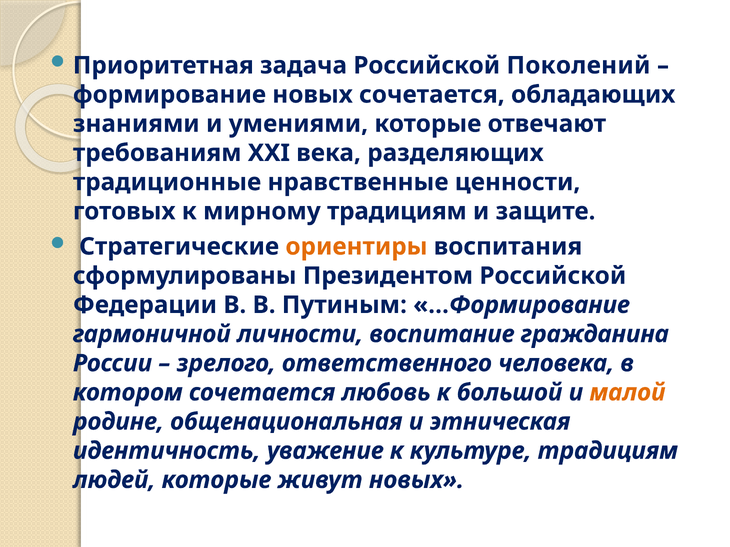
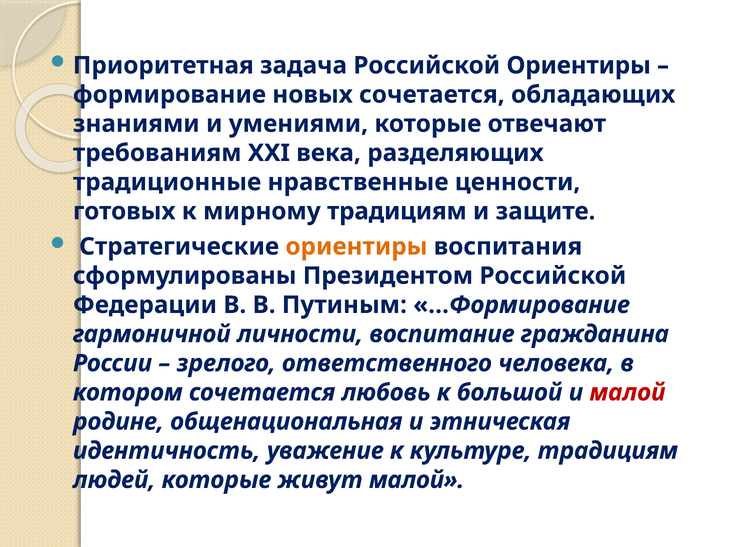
Российской Поколений: Поколений -> Ориентиры
малой at (627, 393) colour: orange -> red
живут новых: новых -> малой
